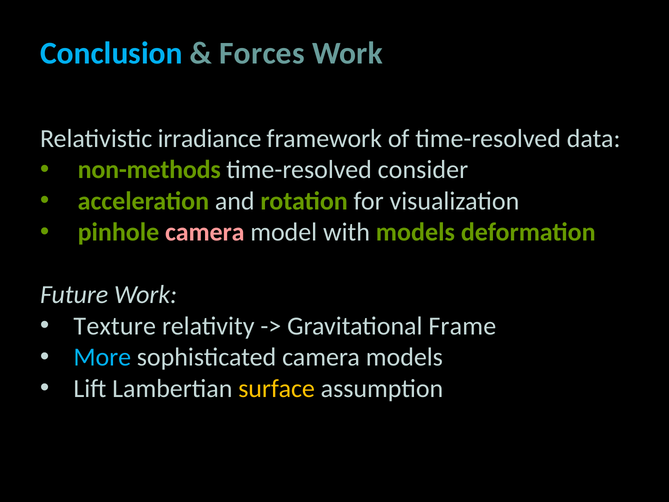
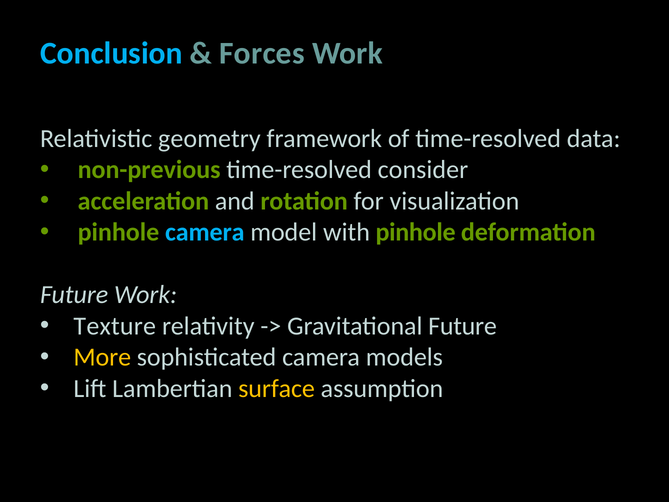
irradiance: irradiance -> geometry
non-methods: non-methods -> non-previous
camera at (205, 232) colour: pink -> light blue
with models: models -> pinhole
Gravitational Frame: Frame -> Future
More colour: light blue -> yellow
